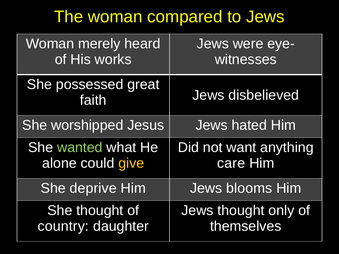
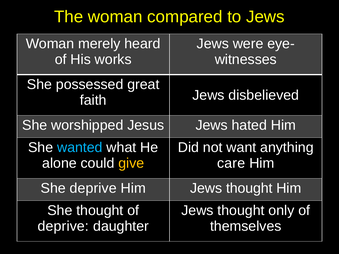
wanted colour: light green -> light blue
Him Jews blooms: blooms -> thought
country at (63, 226): country -> deprive
